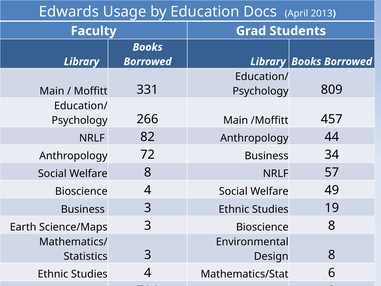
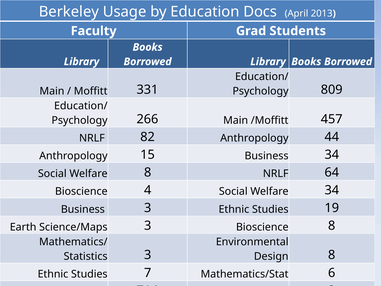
Edwards: Edwards -> Berkeley
72: 72 -> 15
57: 57 -> 64
49 at (332, 190): 49 -> 34
4 at (148, 273): 4 -> 7
